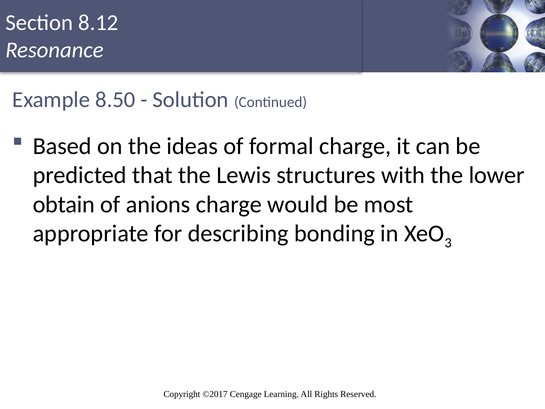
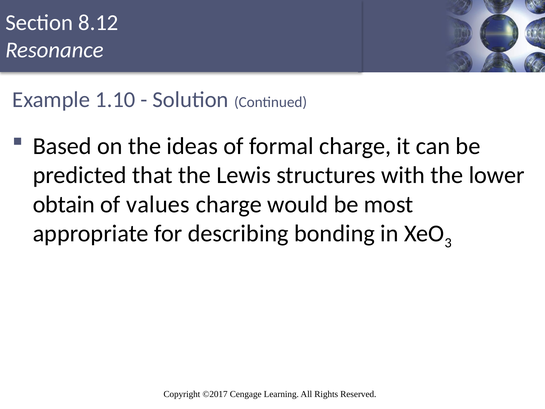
8.50: 8.50 -> 1.10
anions: anions -> values
